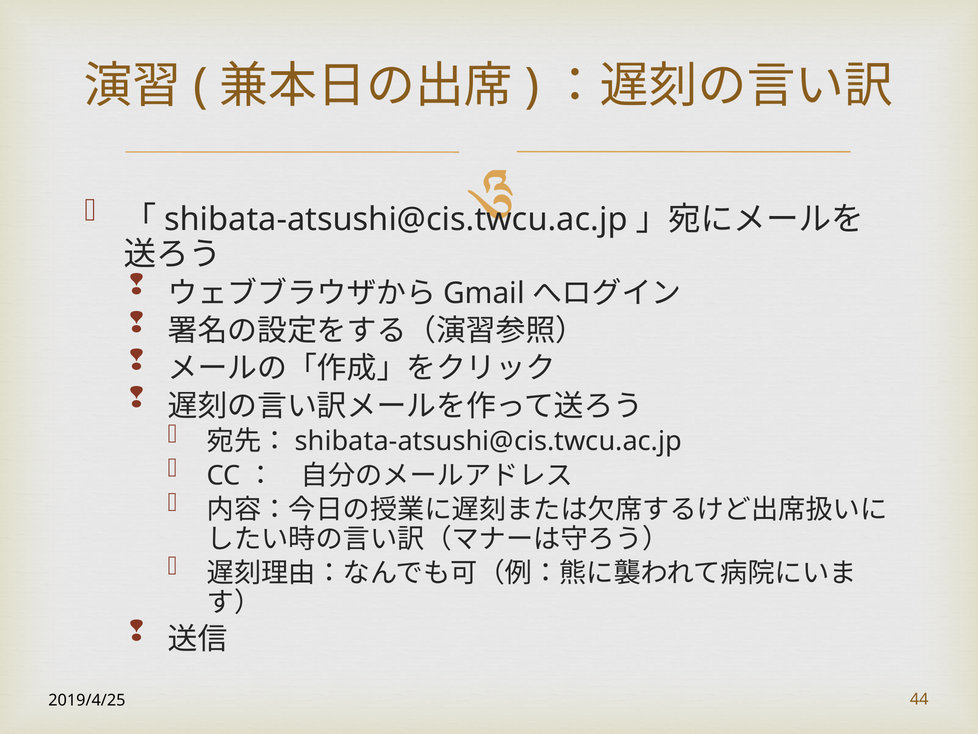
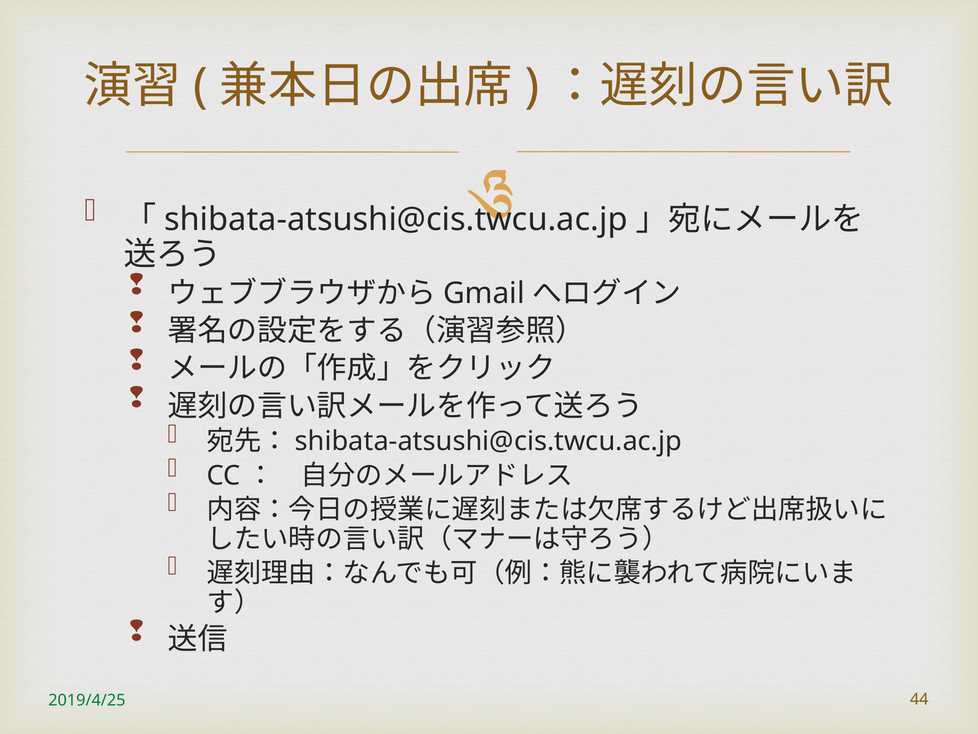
2019/4/25 colour: black -> green
